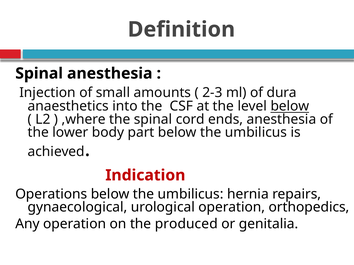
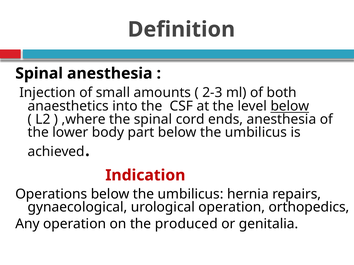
dura: dura -> both
